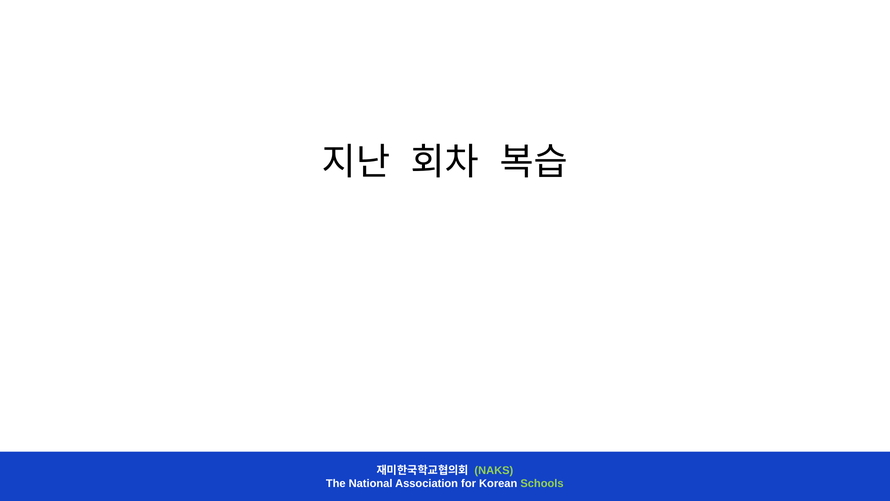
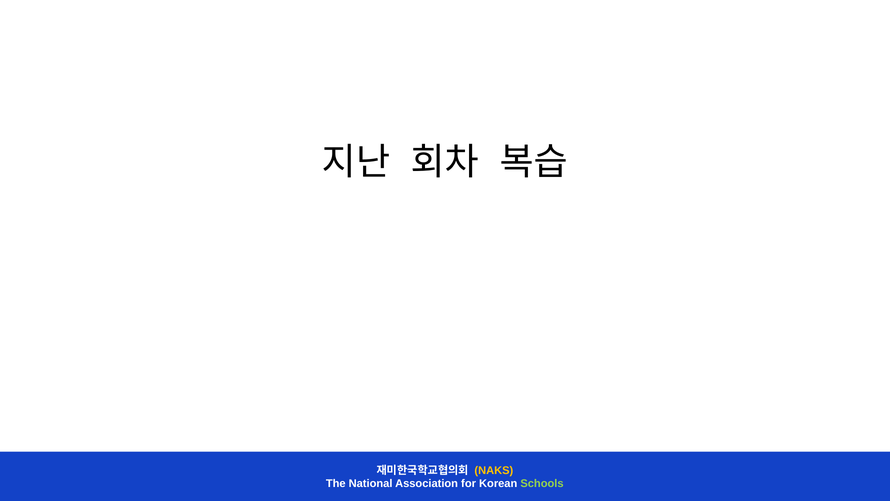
NAKS colour: light green -> yellow
